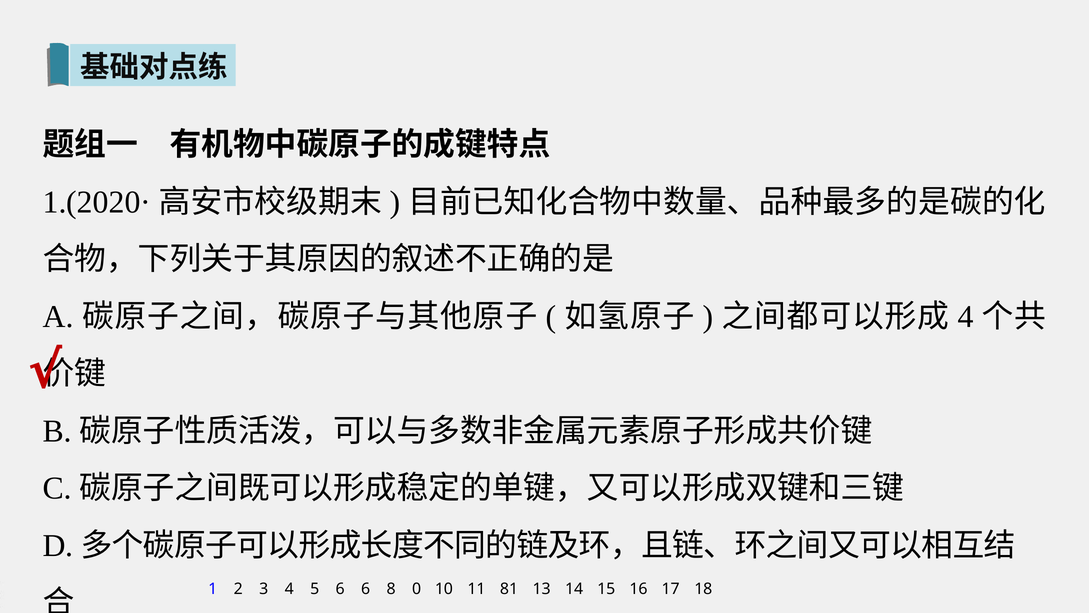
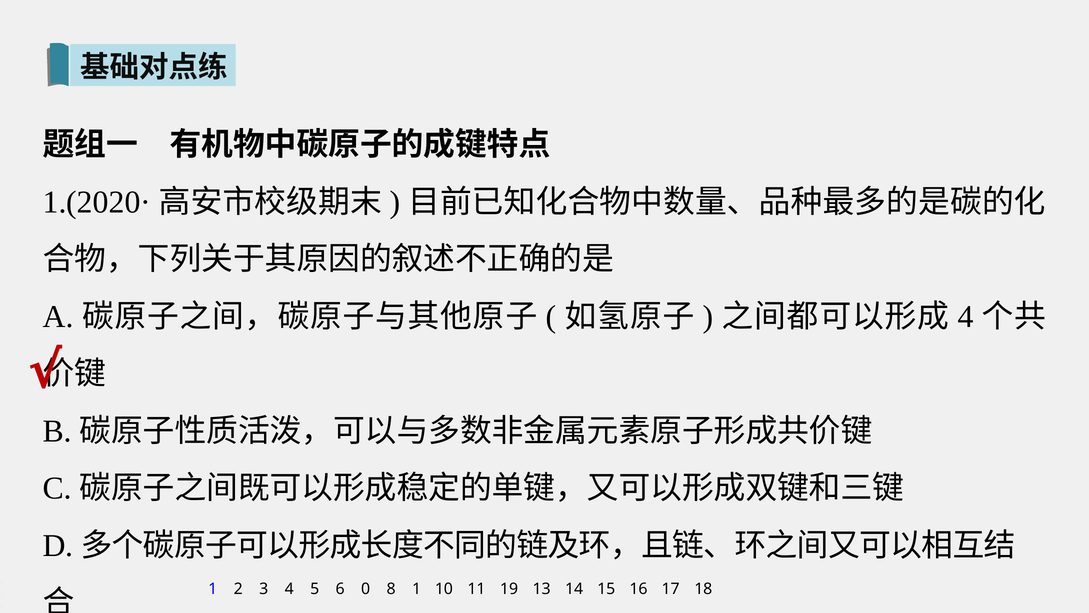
6 6: 6 -> 0
8 0: 0 -> 1
81: 81 -> 19
